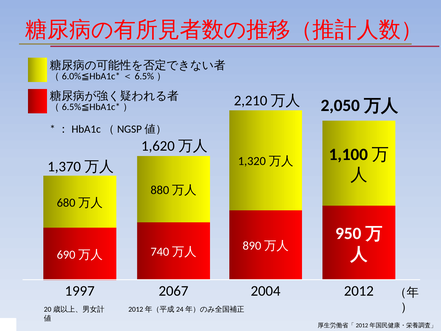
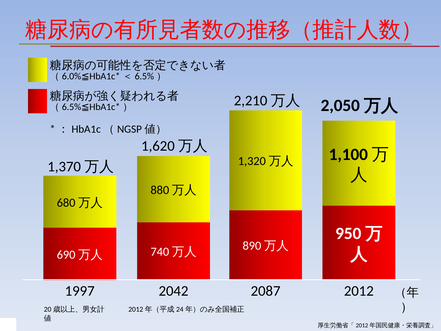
2067: 2067 -> 2042
2004: 2004 -> 2087
